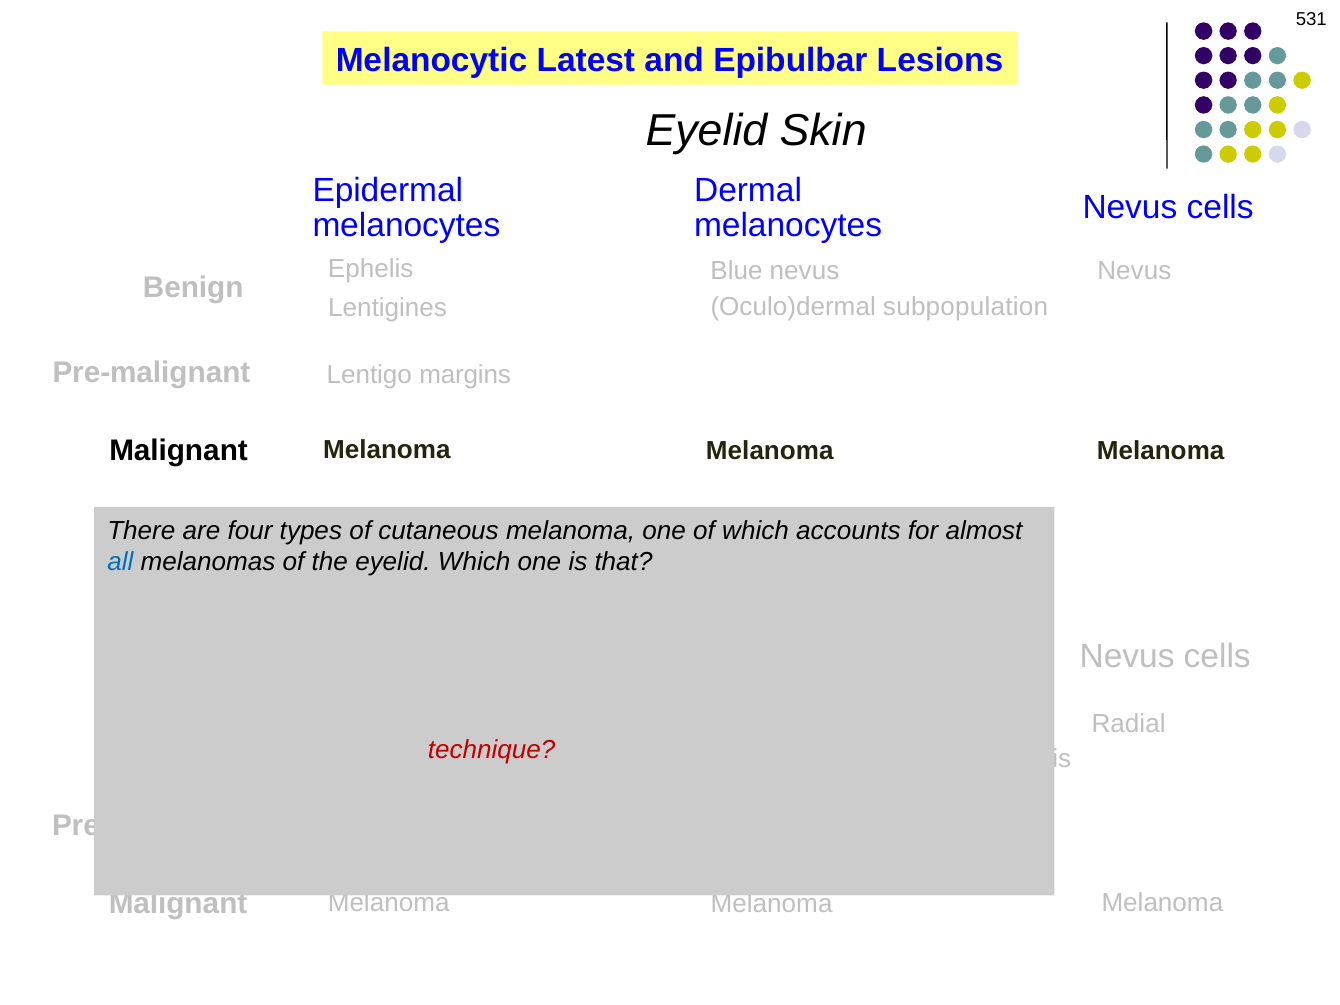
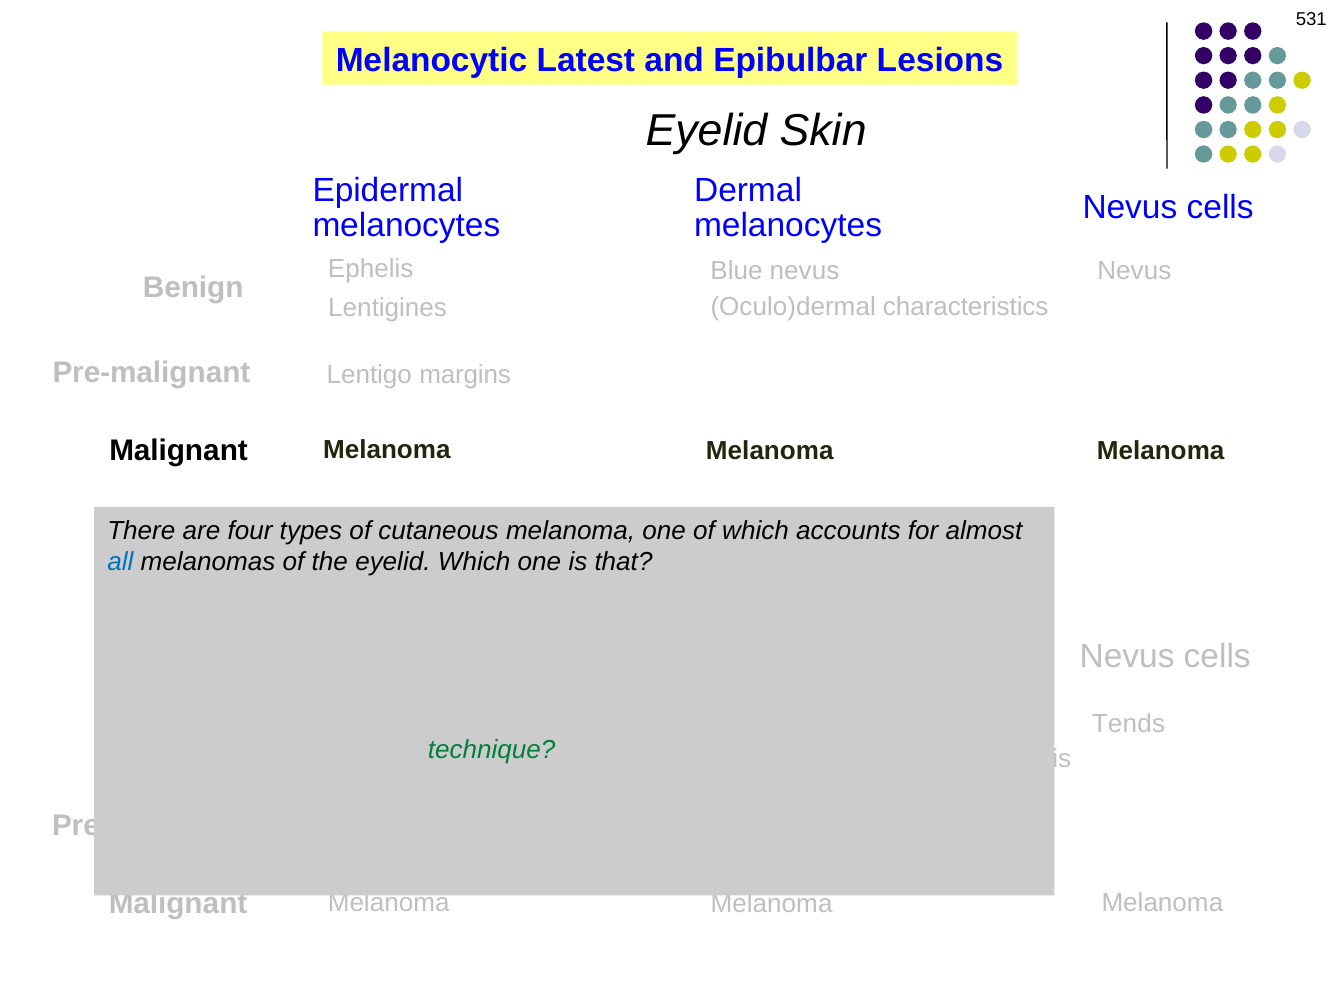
subpopulation: subpopulation -> characteristics
Radial: Radial -> Tends
technique at (492, 750) colour: red -> green
